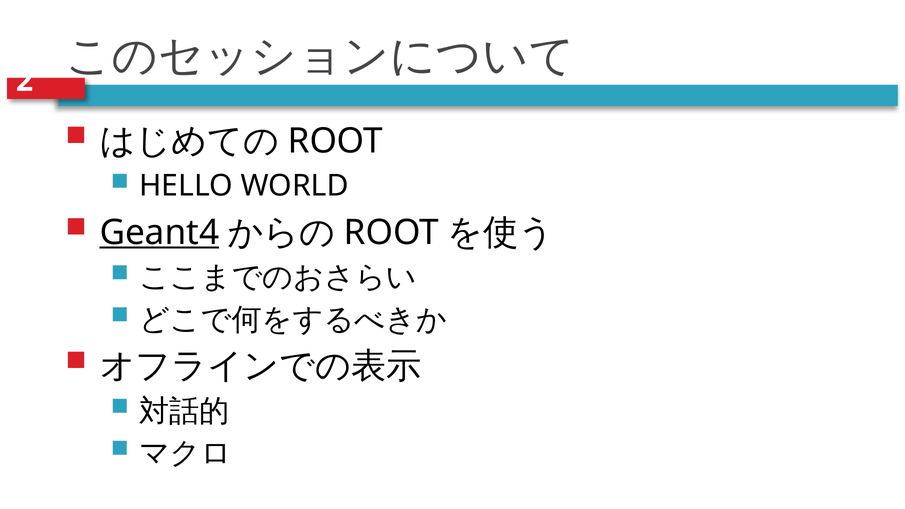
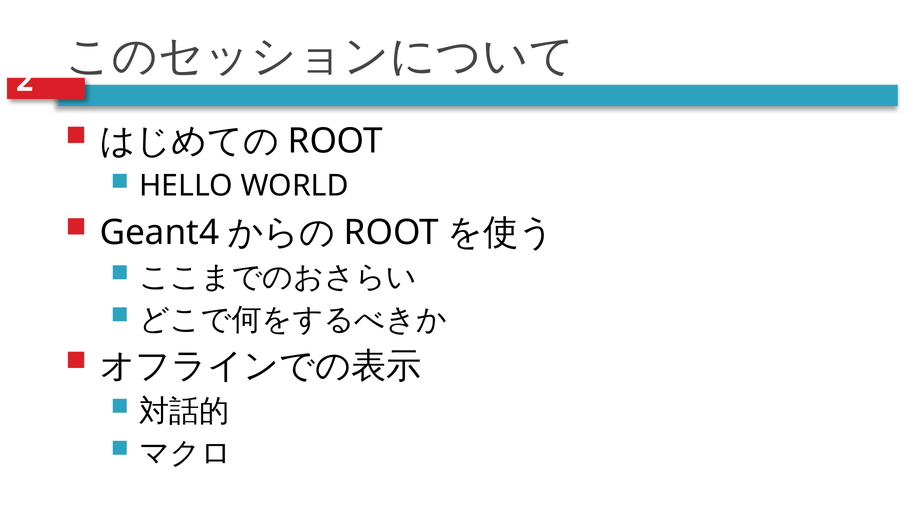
Geant4 at (159, 233) underline: present -> none
